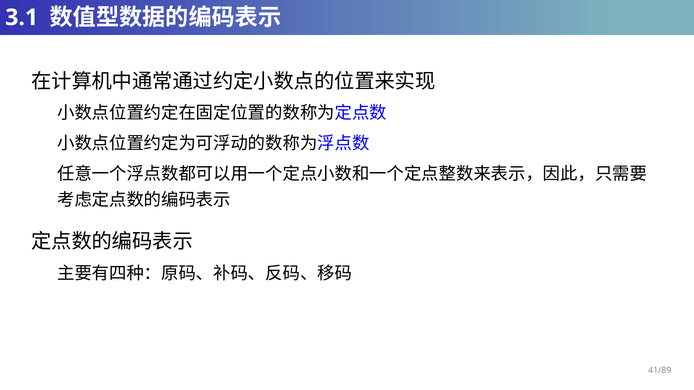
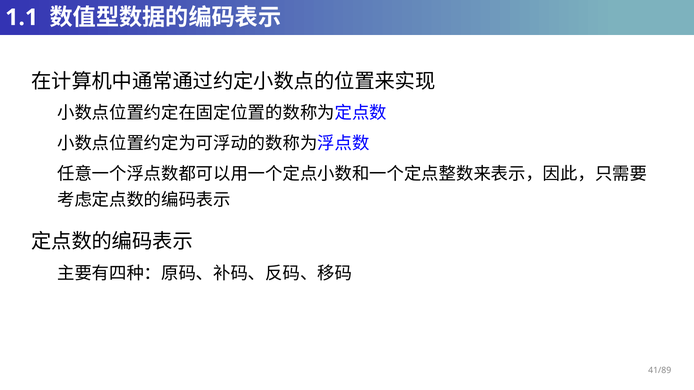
3.1: 3.1 -> 1.1
